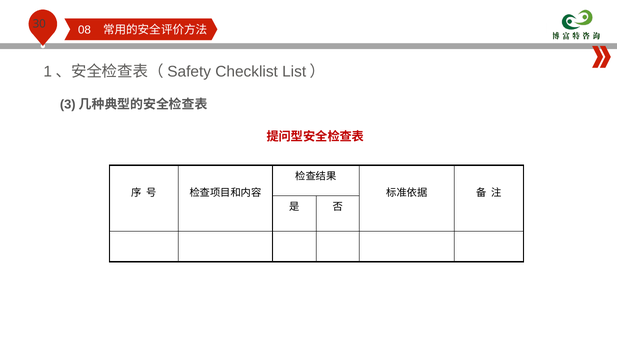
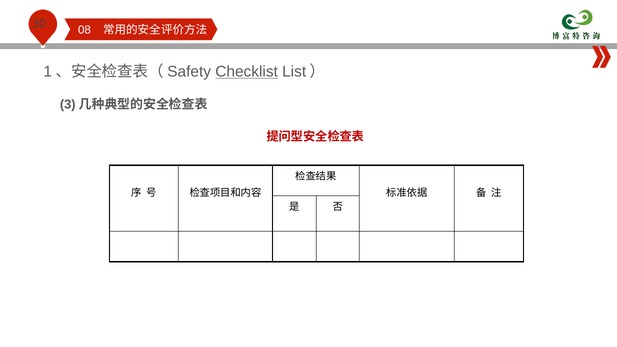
Checklist underline: none -> present
